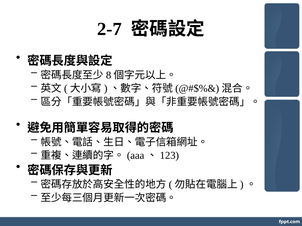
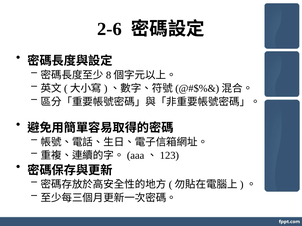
2-7: 2-7 -> 2-6
